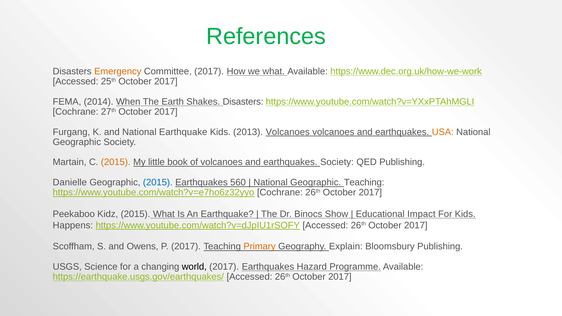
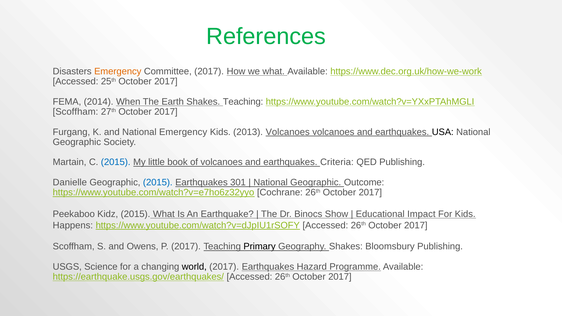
Shakes Disasters: Disasters -> Teaching
Cochrane at (76, 112): Cochrane -> Scoffham
National Earthquake: Earthquake -> Emergency
USA colour: orange -> black
2015 at (116, 162) colour: orange -> blue
earthquakes Society: Society -> Criteria
560: 560 -> 301
Geographic Teaching: Teaching -> Outcome
Primary colour: orange -> black
Geography Explain: Explain -> Shakes
